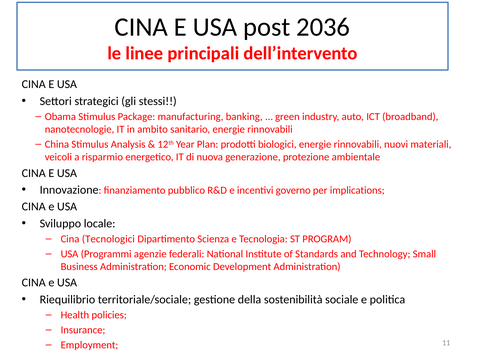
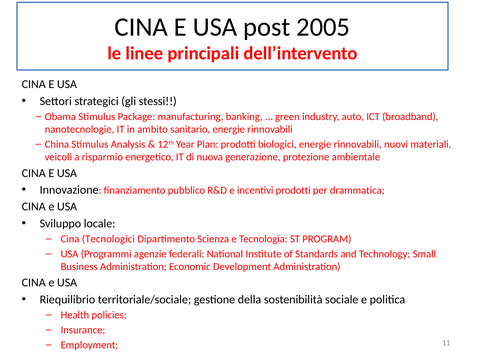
2036: 2036 -> 2005
incentivi governo: governo -> prodotti
implications: implications -> drammatica
